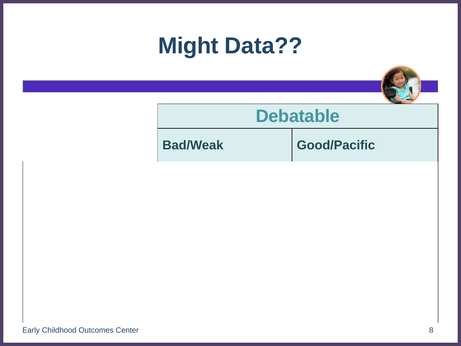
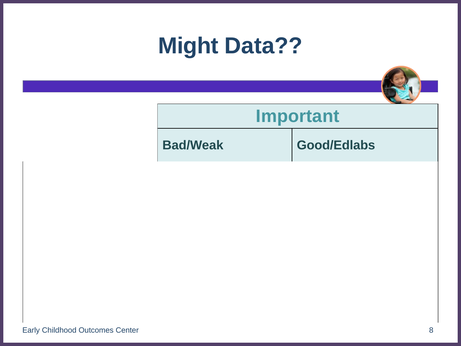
Debatable: Debatable -> Important
Good/Pacific: Good/Pacific -> Good/Edlabs
